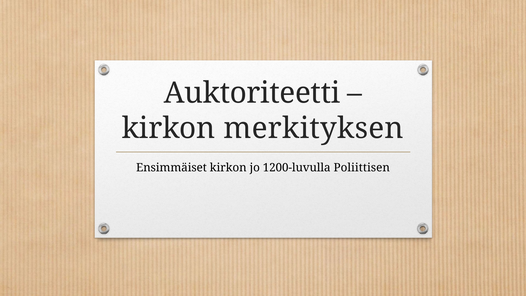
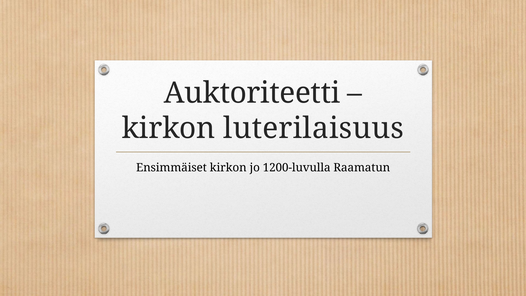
merkityksen: merkityksen -> luterilaisuus
Poliittisen: Poliittisen -> Raamatun
